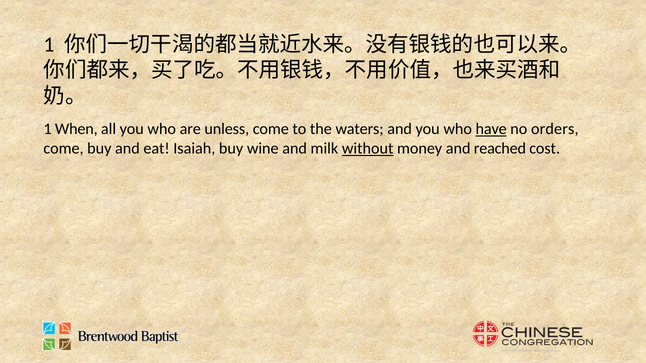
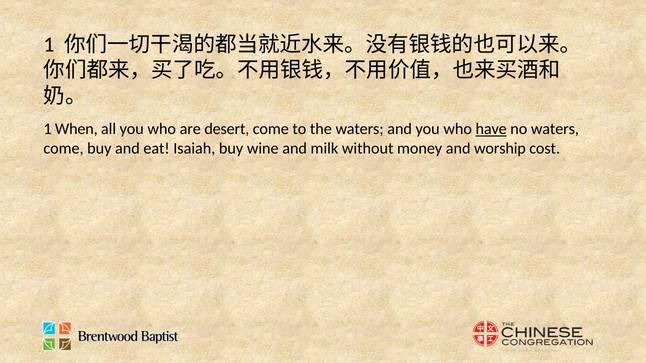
unless: unless -> desert
no orders: orders -> waters
without underline: present -> none
reached: reached -> worship
